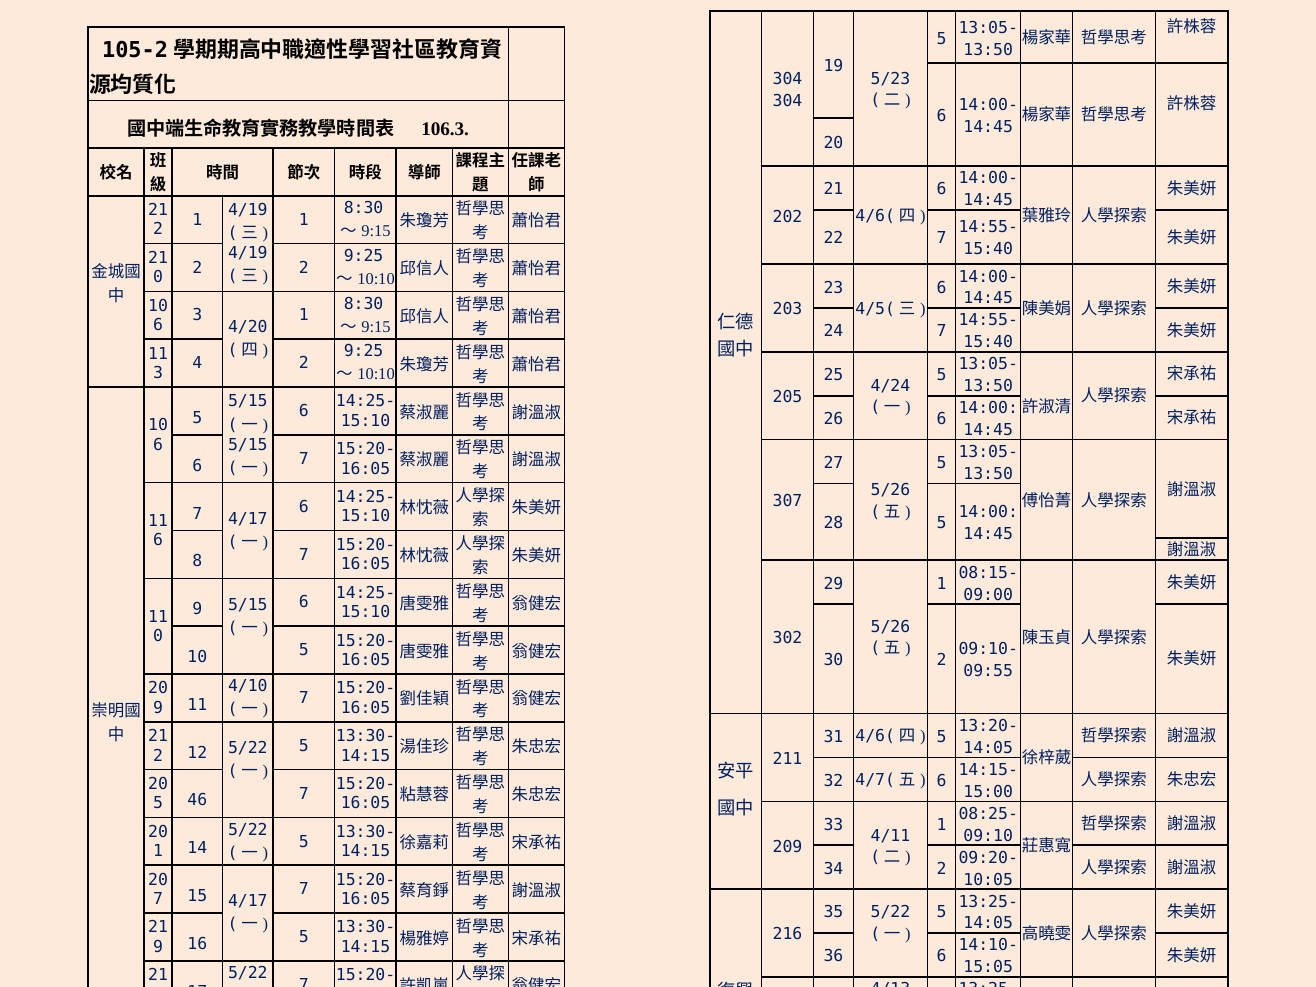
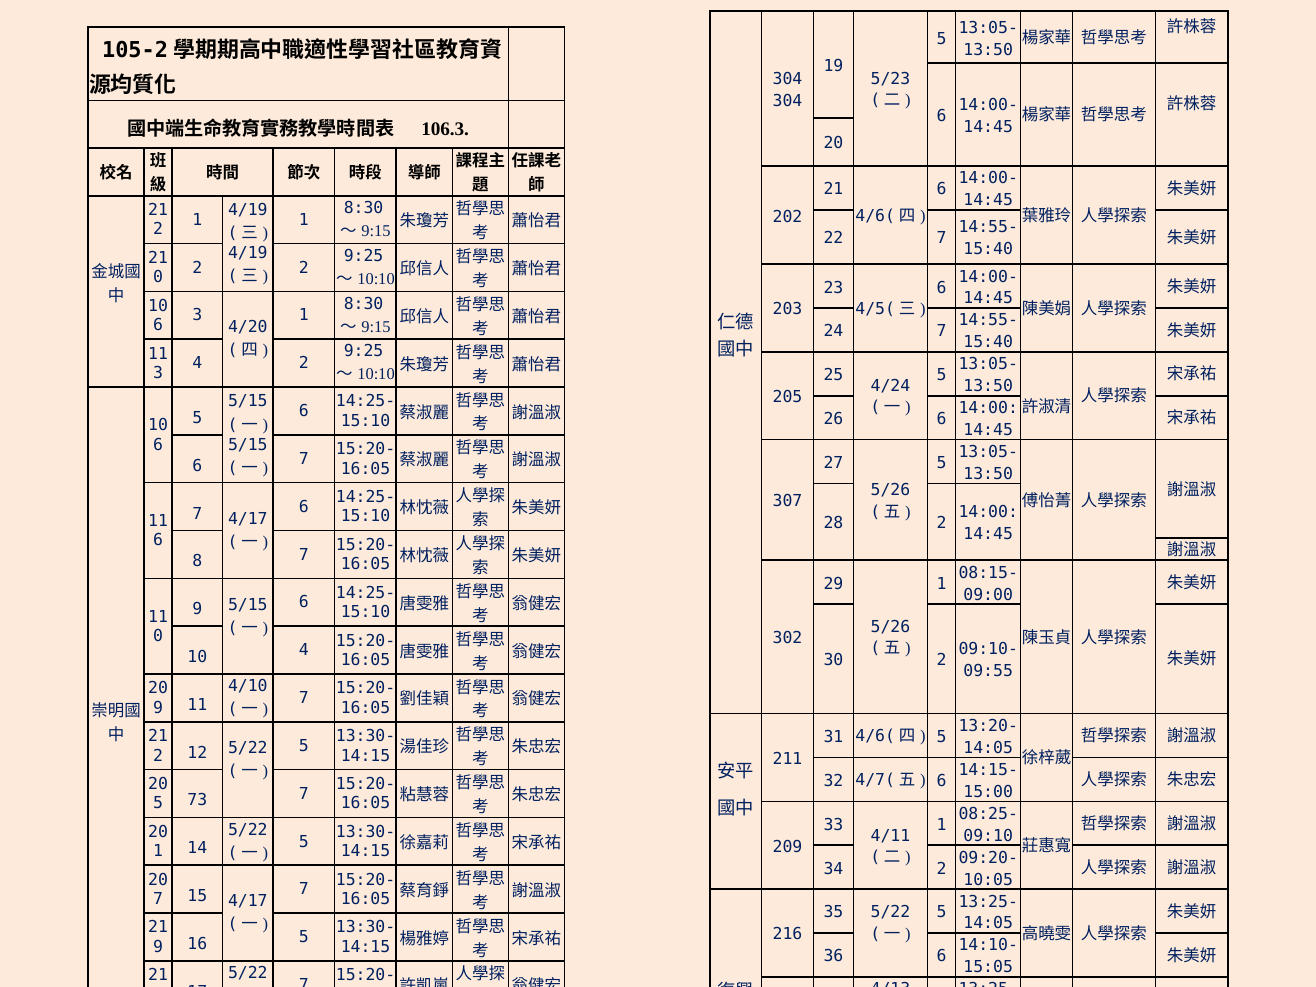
28 5: 5 -> 2
10 5: 5 -> 4
46: 46 -> 73
